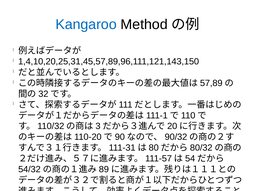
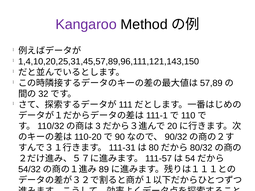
Kangaroo colour: blue -> purple
